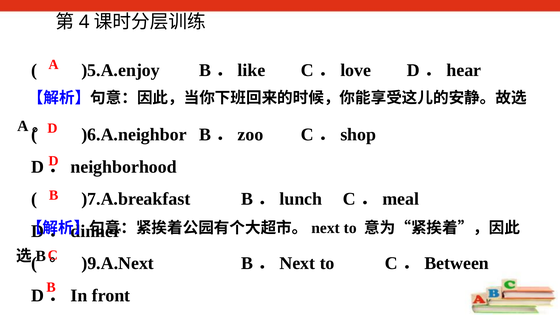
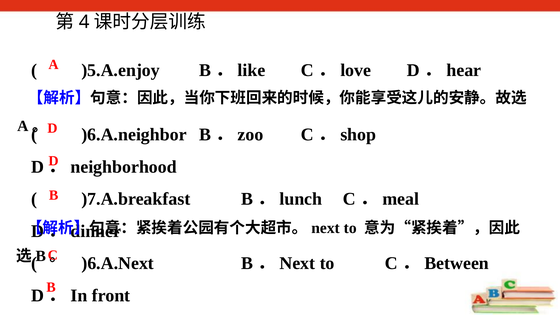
)9.A.Next: )9.A.Next -> )6.A.Next
